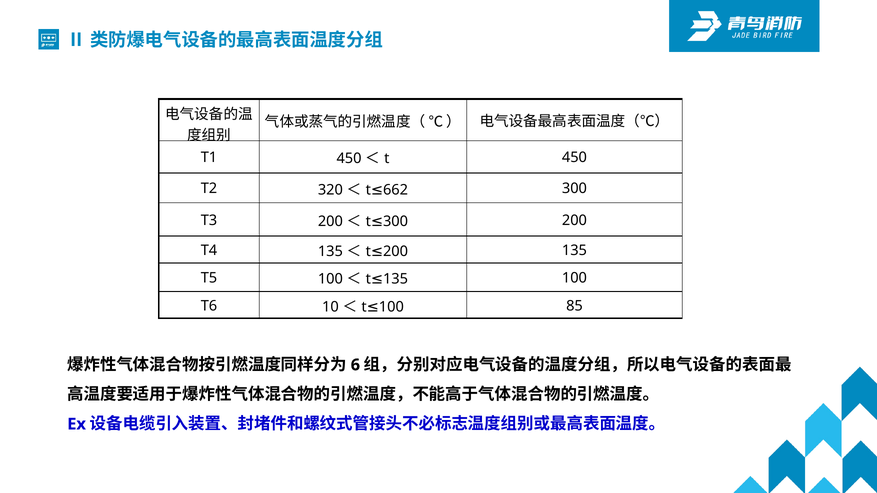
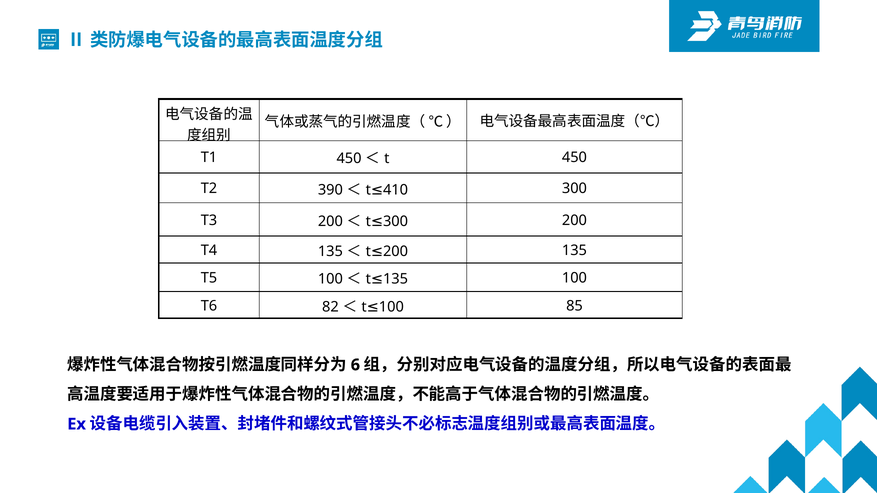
320: 320 -> 390
662: 662 -> 410
10: 10 -> 82
